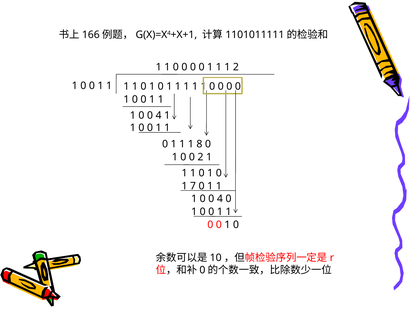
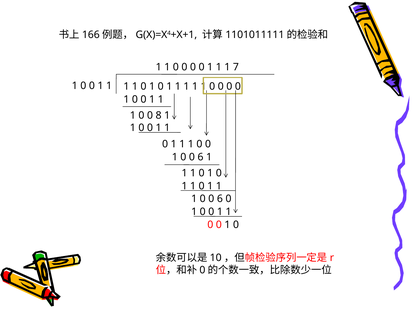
1 2: 2 -> 7
4 at (159, 115): 4 -> 8
8 at (199, 144): 8 -> 0
2 at (201, 157): 2 -> 6
7 at (193, 186): 7 -> 1
4 at (220, 199): 4 -> 6
